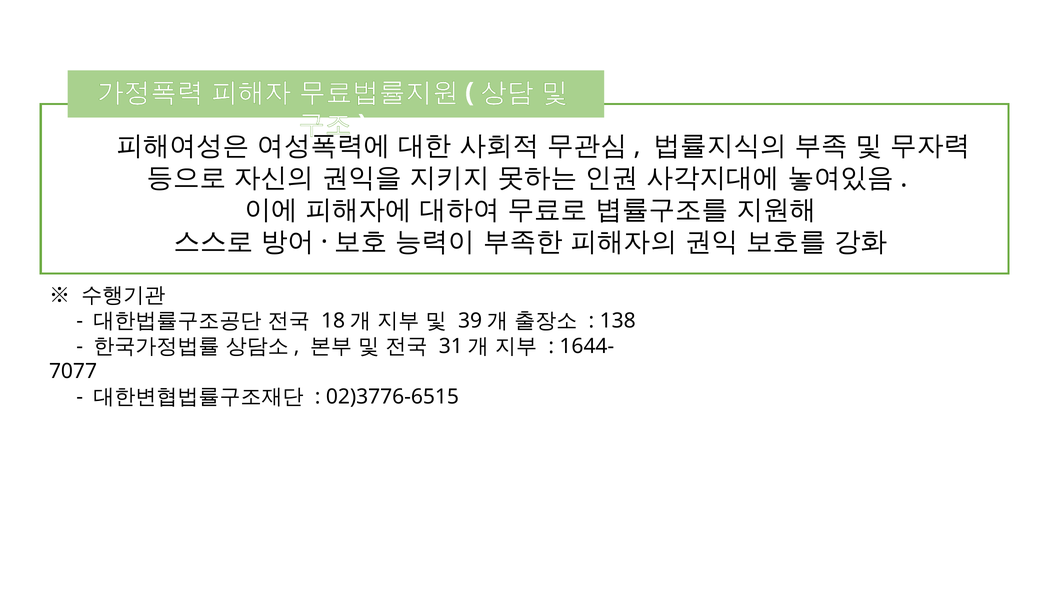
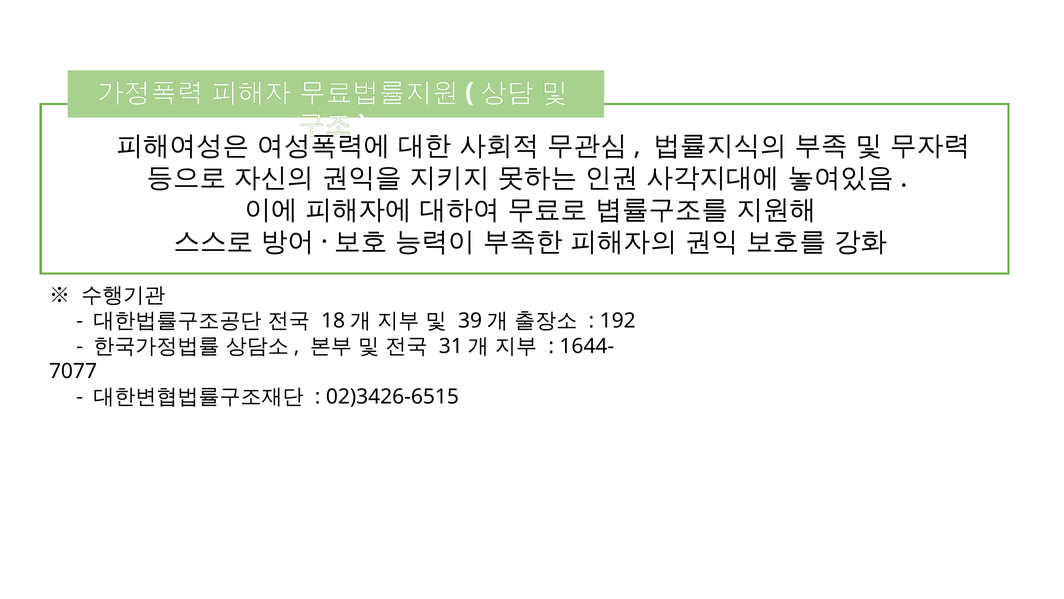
138: 138 -> 192
02)3776-6515: 02)3776-6515 -> 02)3426-6515
